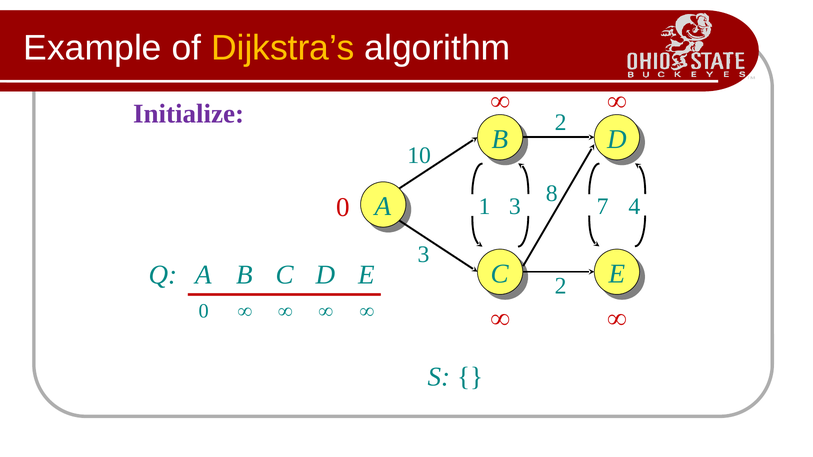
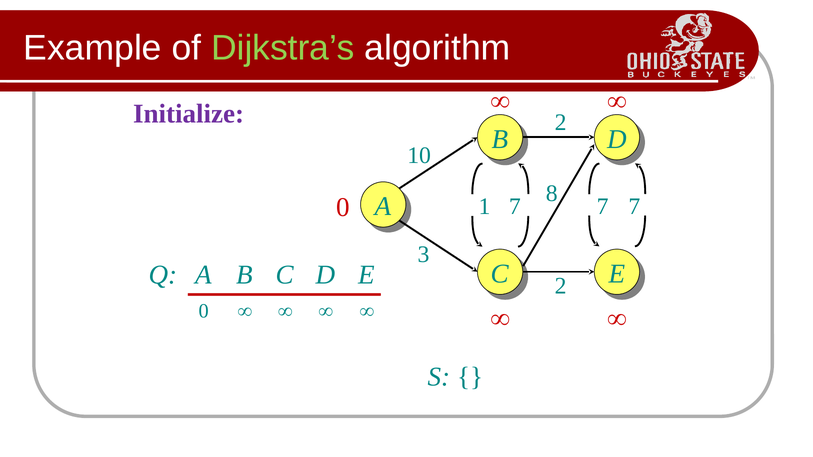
Dijkstra’s colour: yellow -> light green
1 3: 3 -> 7
4 at (634, 207): 4 -> 7
